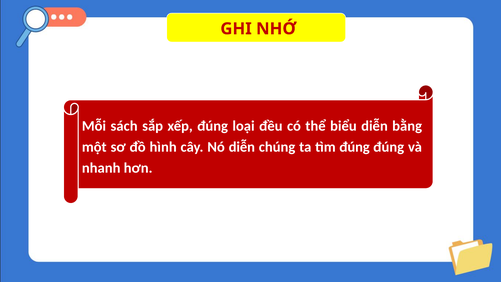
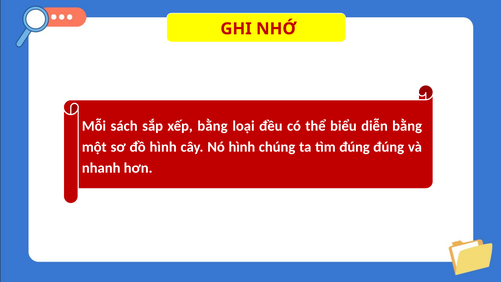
xếp đúng: đúng -> bằng
Nó diễn: diễn -> hình
